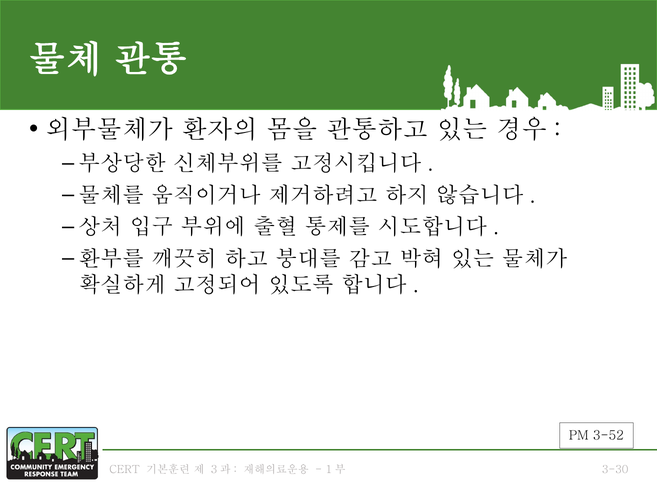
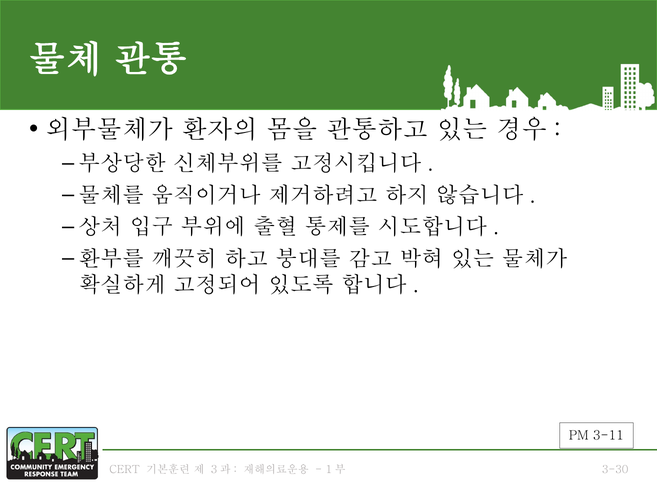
3-52: 3-52 -> 3-11
